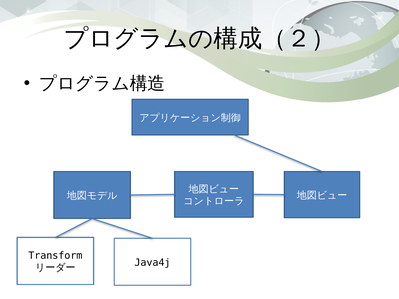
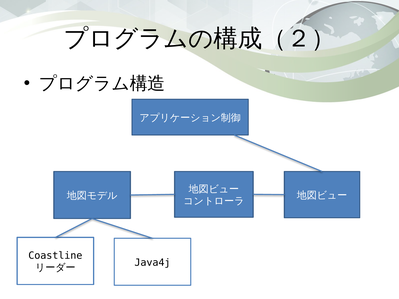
Transform: Transform -> Coastline
